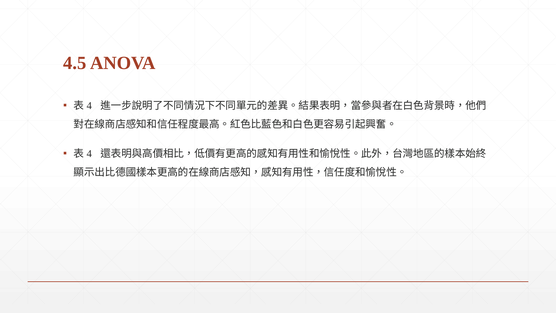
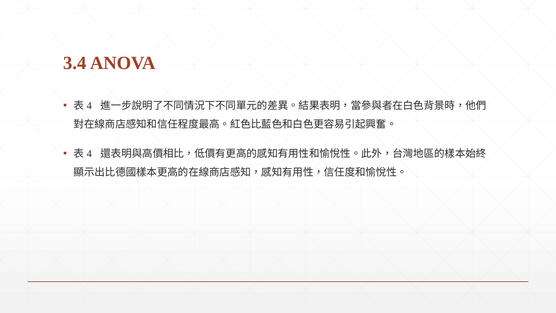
4.5: 4.5 -> 3.4
